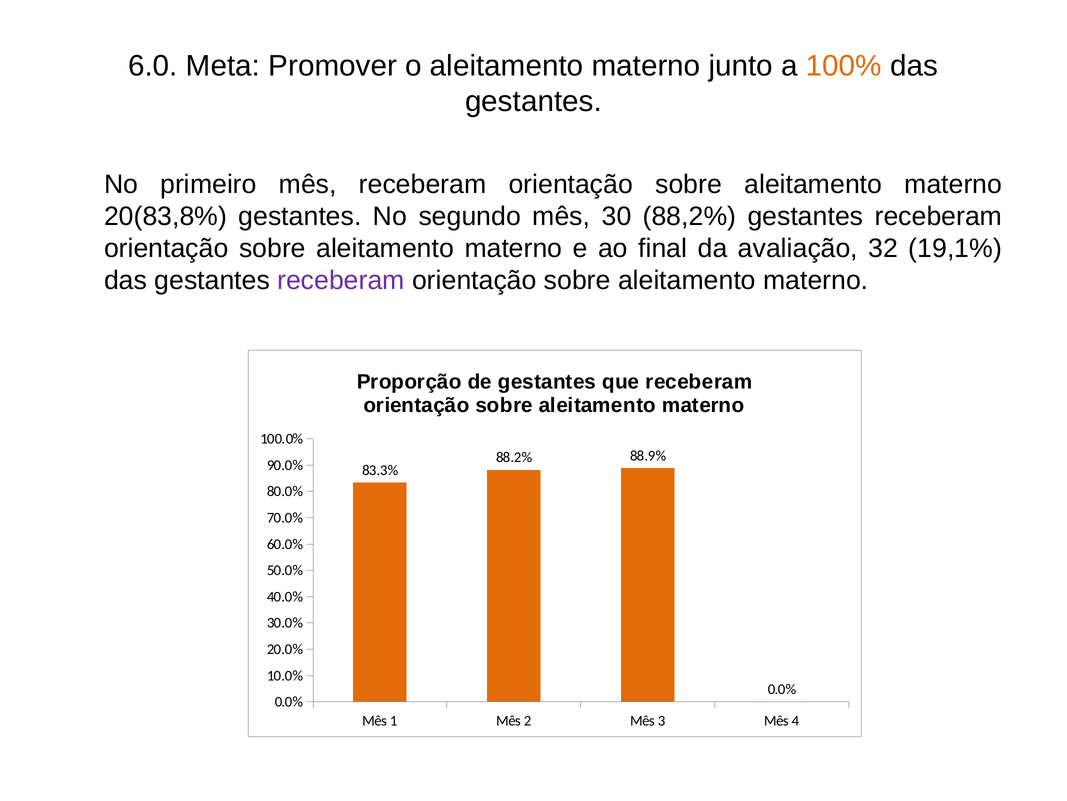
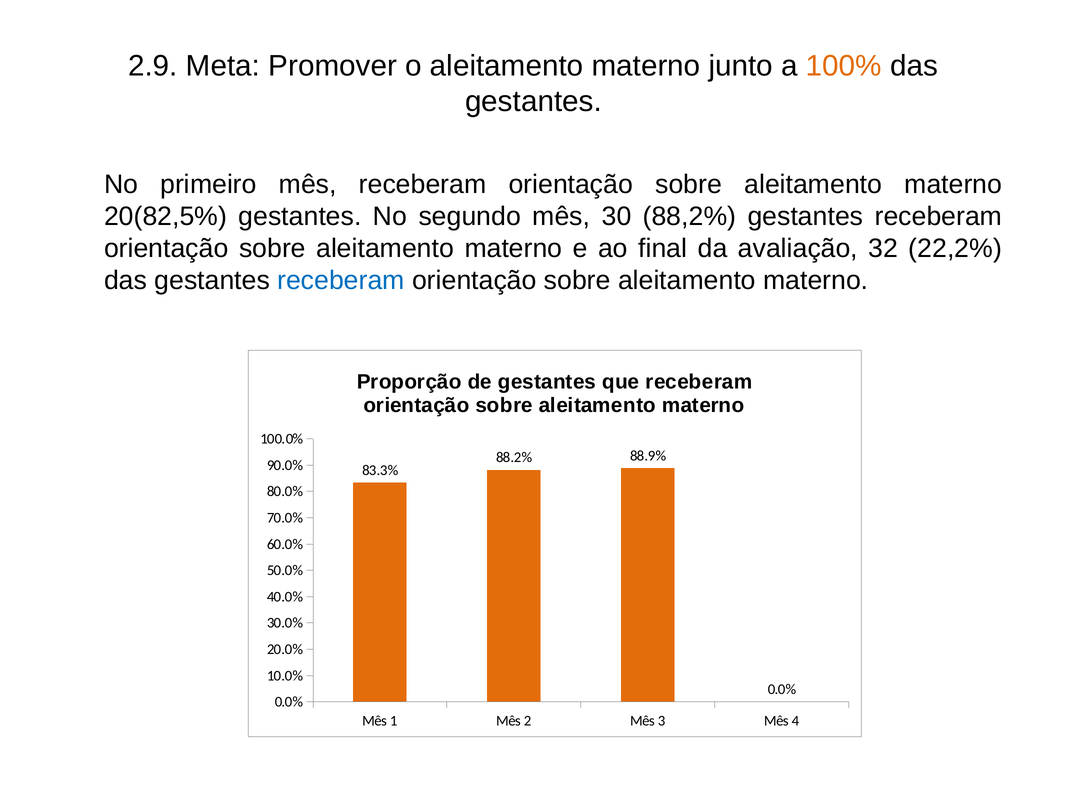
6.0: 6.0 -> 2.9
20(83,8%: 20(83,8% -> 20(82,5%
19,1%: 19,1% -> 22,2%
receberam at (341, 280) colour: purple -> blue
